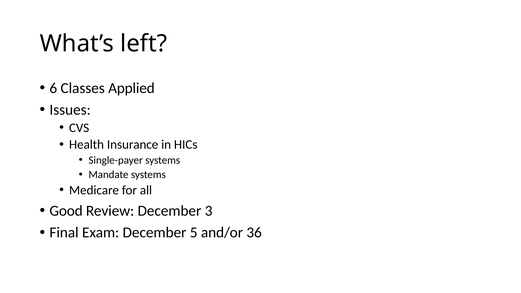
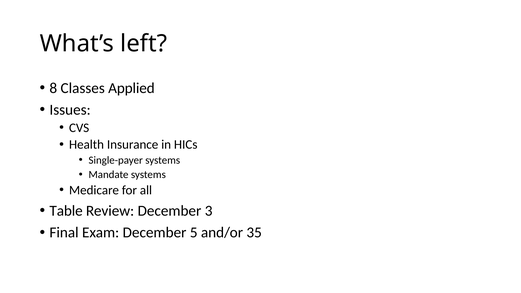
6: 6 -> 8
Good: Good -> Table
36: 36 -> 35
